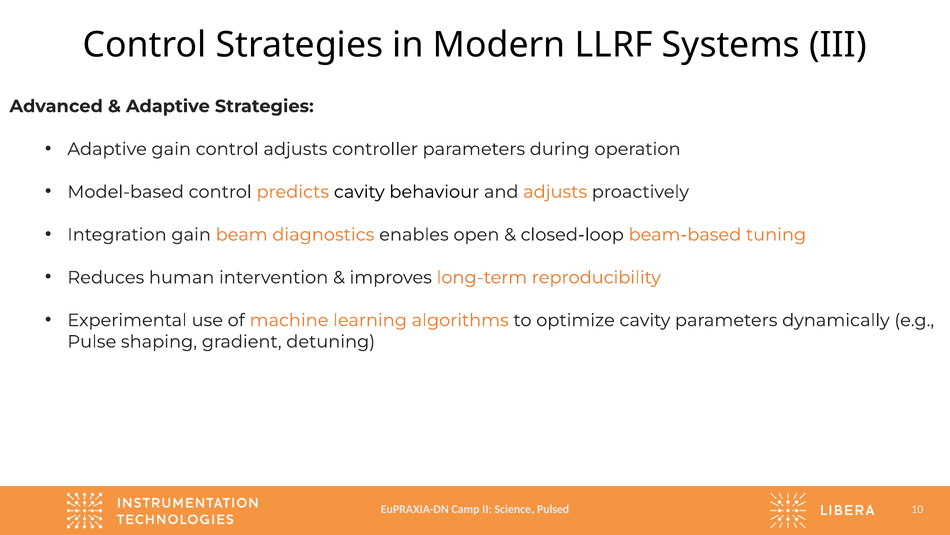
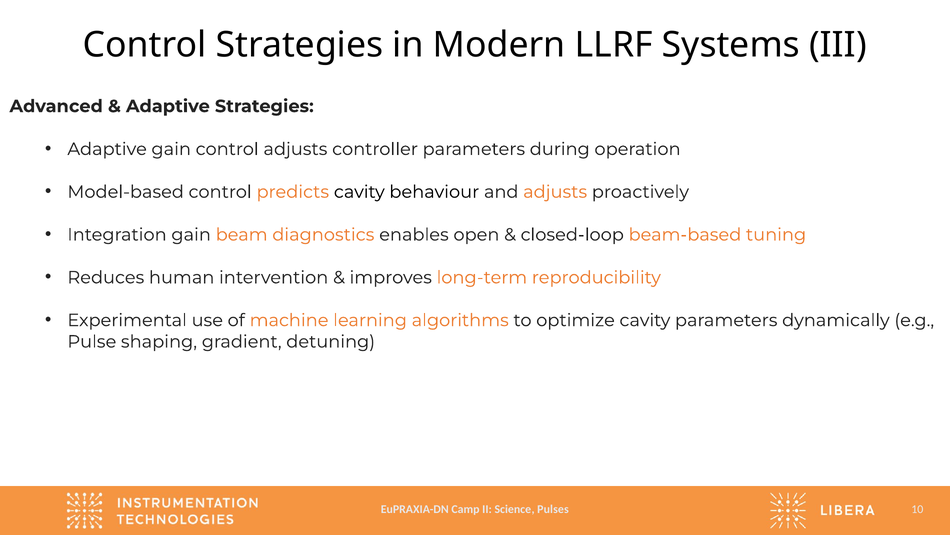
Pulsed: Pulsed -> Pulses
